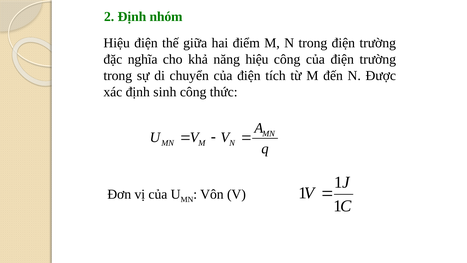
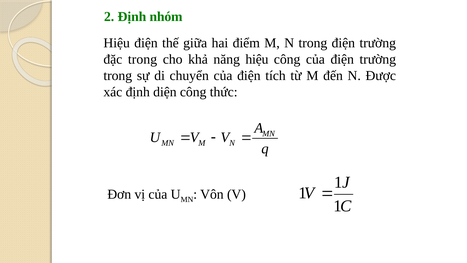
đặc nghĩa: nghĩa -> trong
sinh: sinh -> diện
